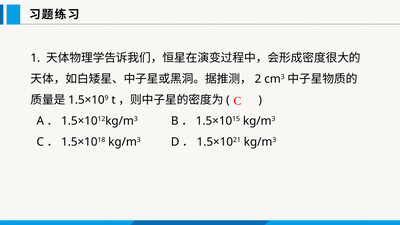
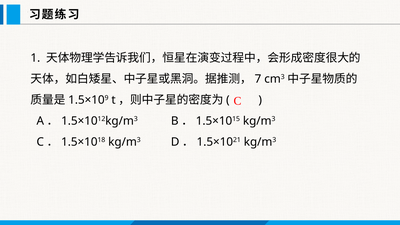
2: 2 -> 7
